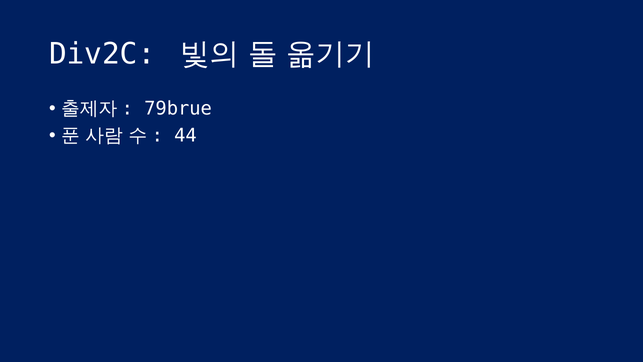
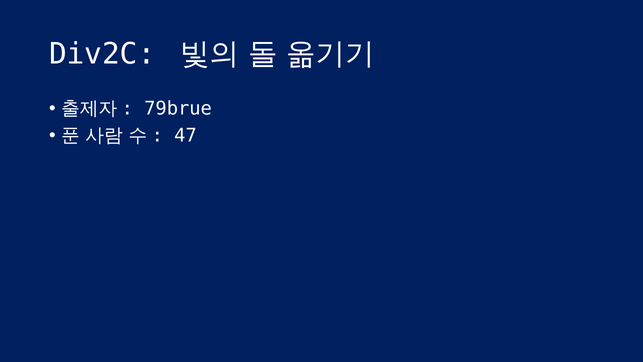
44: 44 -> 47
